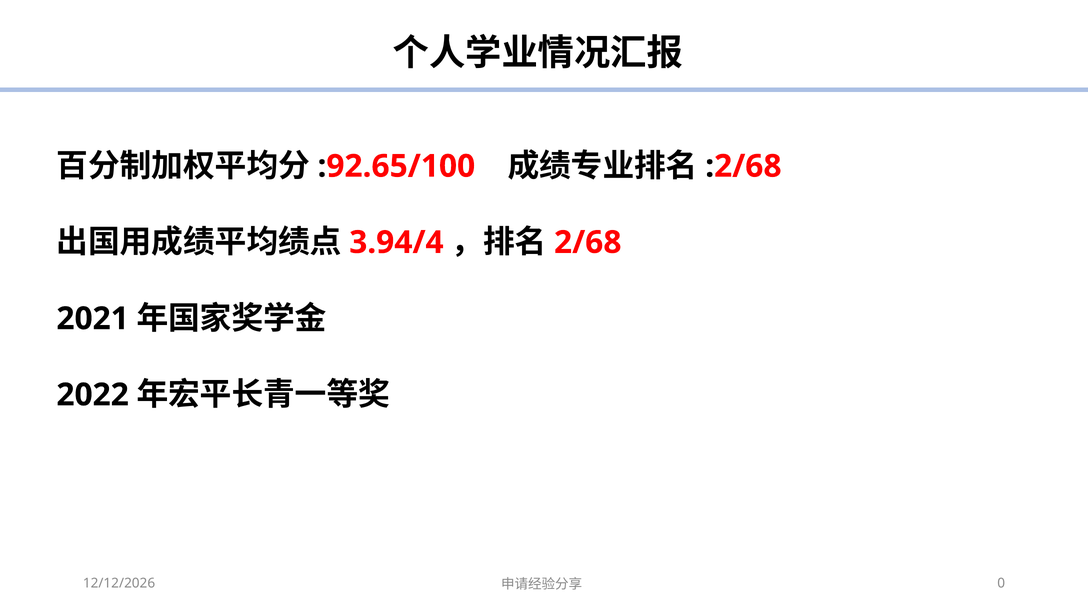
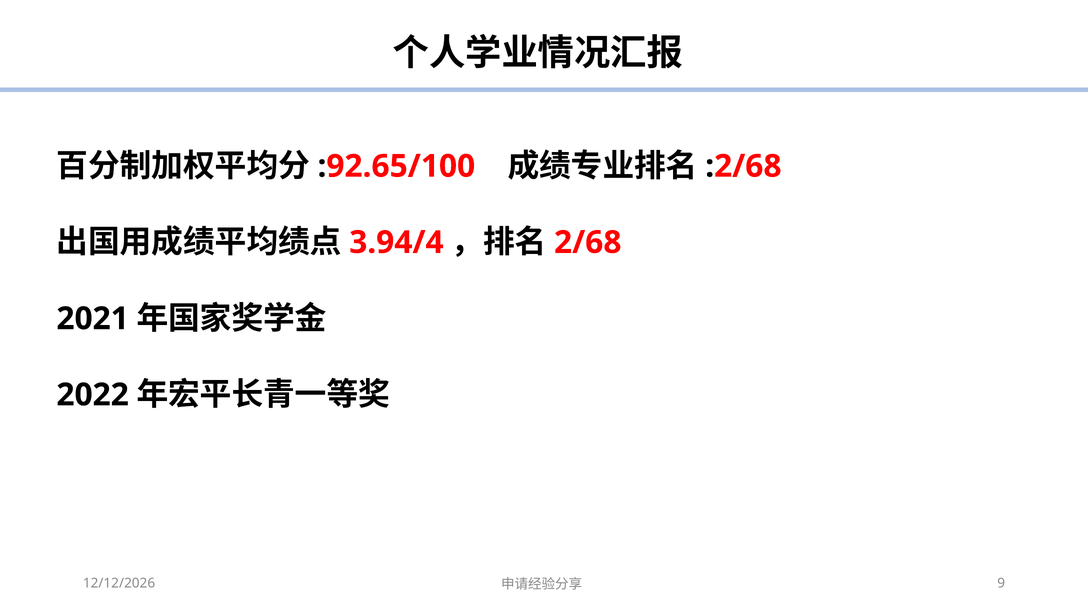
0: 0 -> 9
